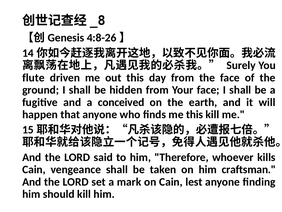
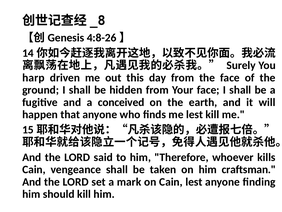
flute: flute -> harp
me this: this -> lest
